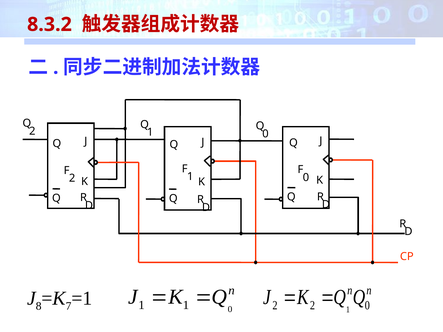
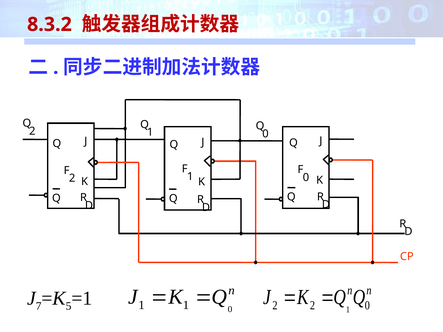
8: 8 -> 7
7: 7 -> 5
